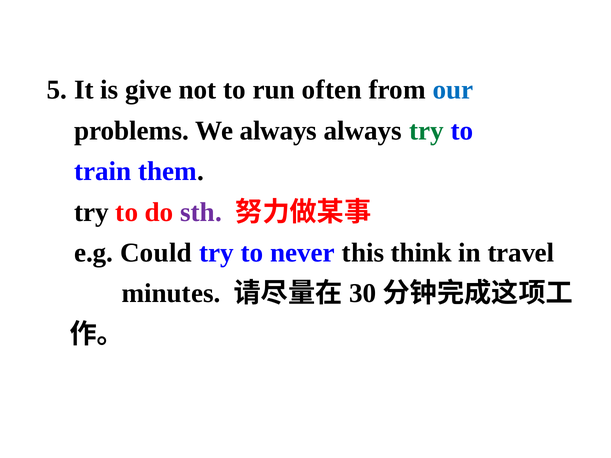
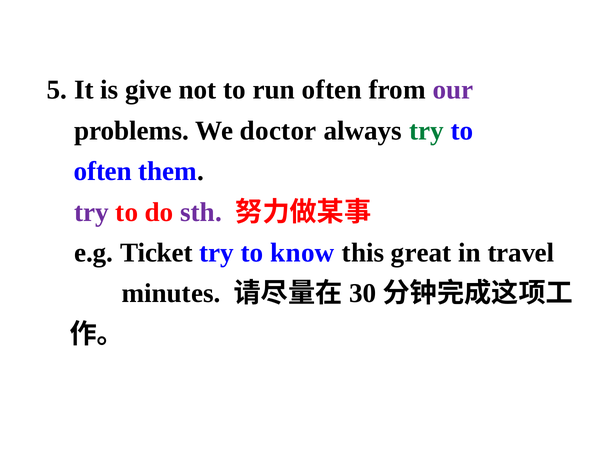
our colour: blue -> purple
We always: always -> doctor
train at (103, 171): train -> often
try at (91, 212) colour: black -> purple
Could: Could -> Ticket
never: never -> know
think: think -> great
